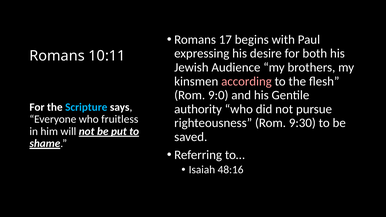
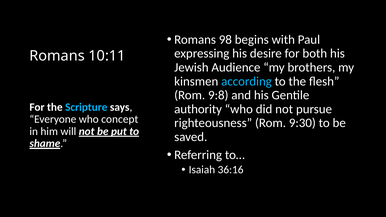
17: 17 -> 98
according colour: pink -> light blue
9:0: 9:0 -> 9:8
fruitless: fruitless -> concept
48:16: 48:16 -> 36:16
